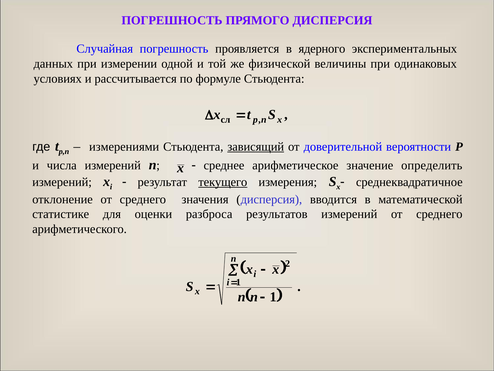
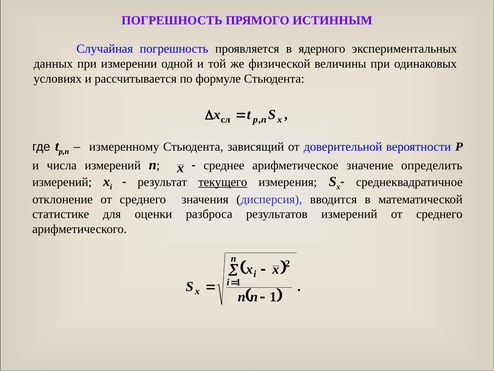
ПРЯМОГО ДИСПЕРСИЯ: ДИСПЕРСИЯ -> ИСТИННЫМ
измерениями: измерениями -> измеренному
зависящий underline: present -> none
